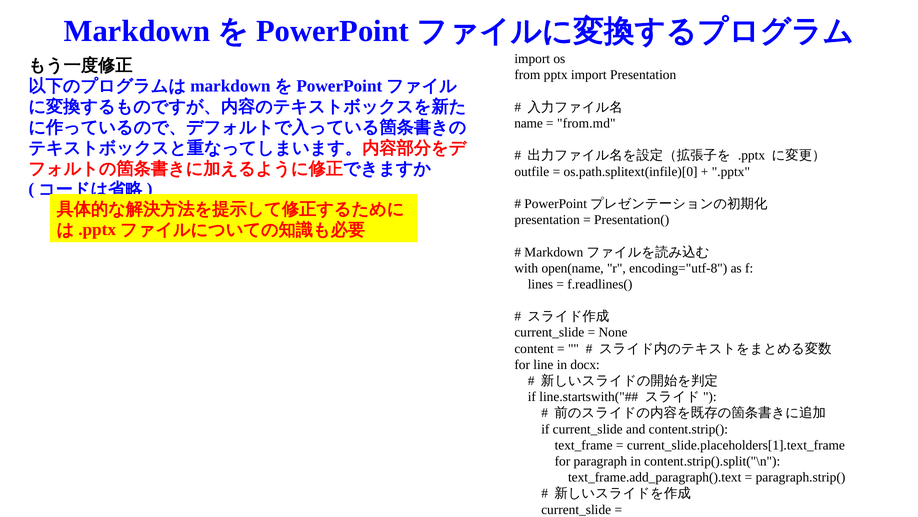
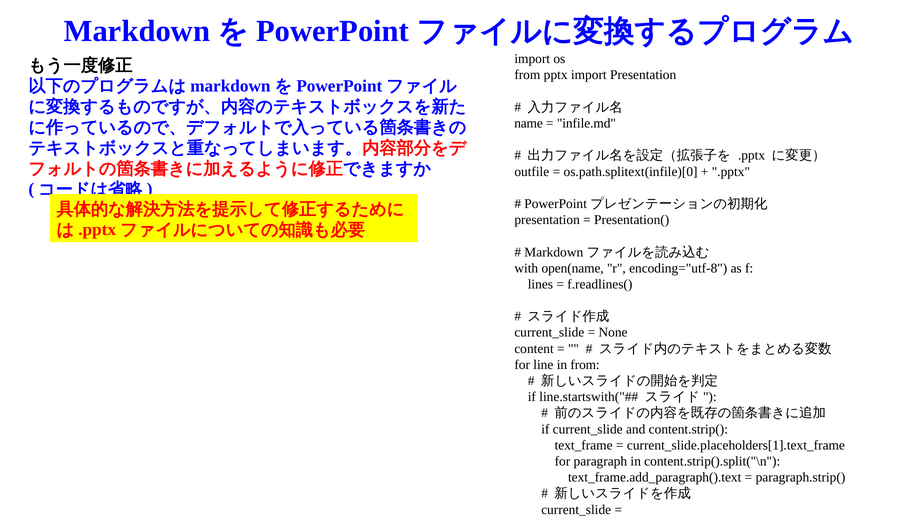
from.md: from.md -> infile.md
in docx: docx -> from
